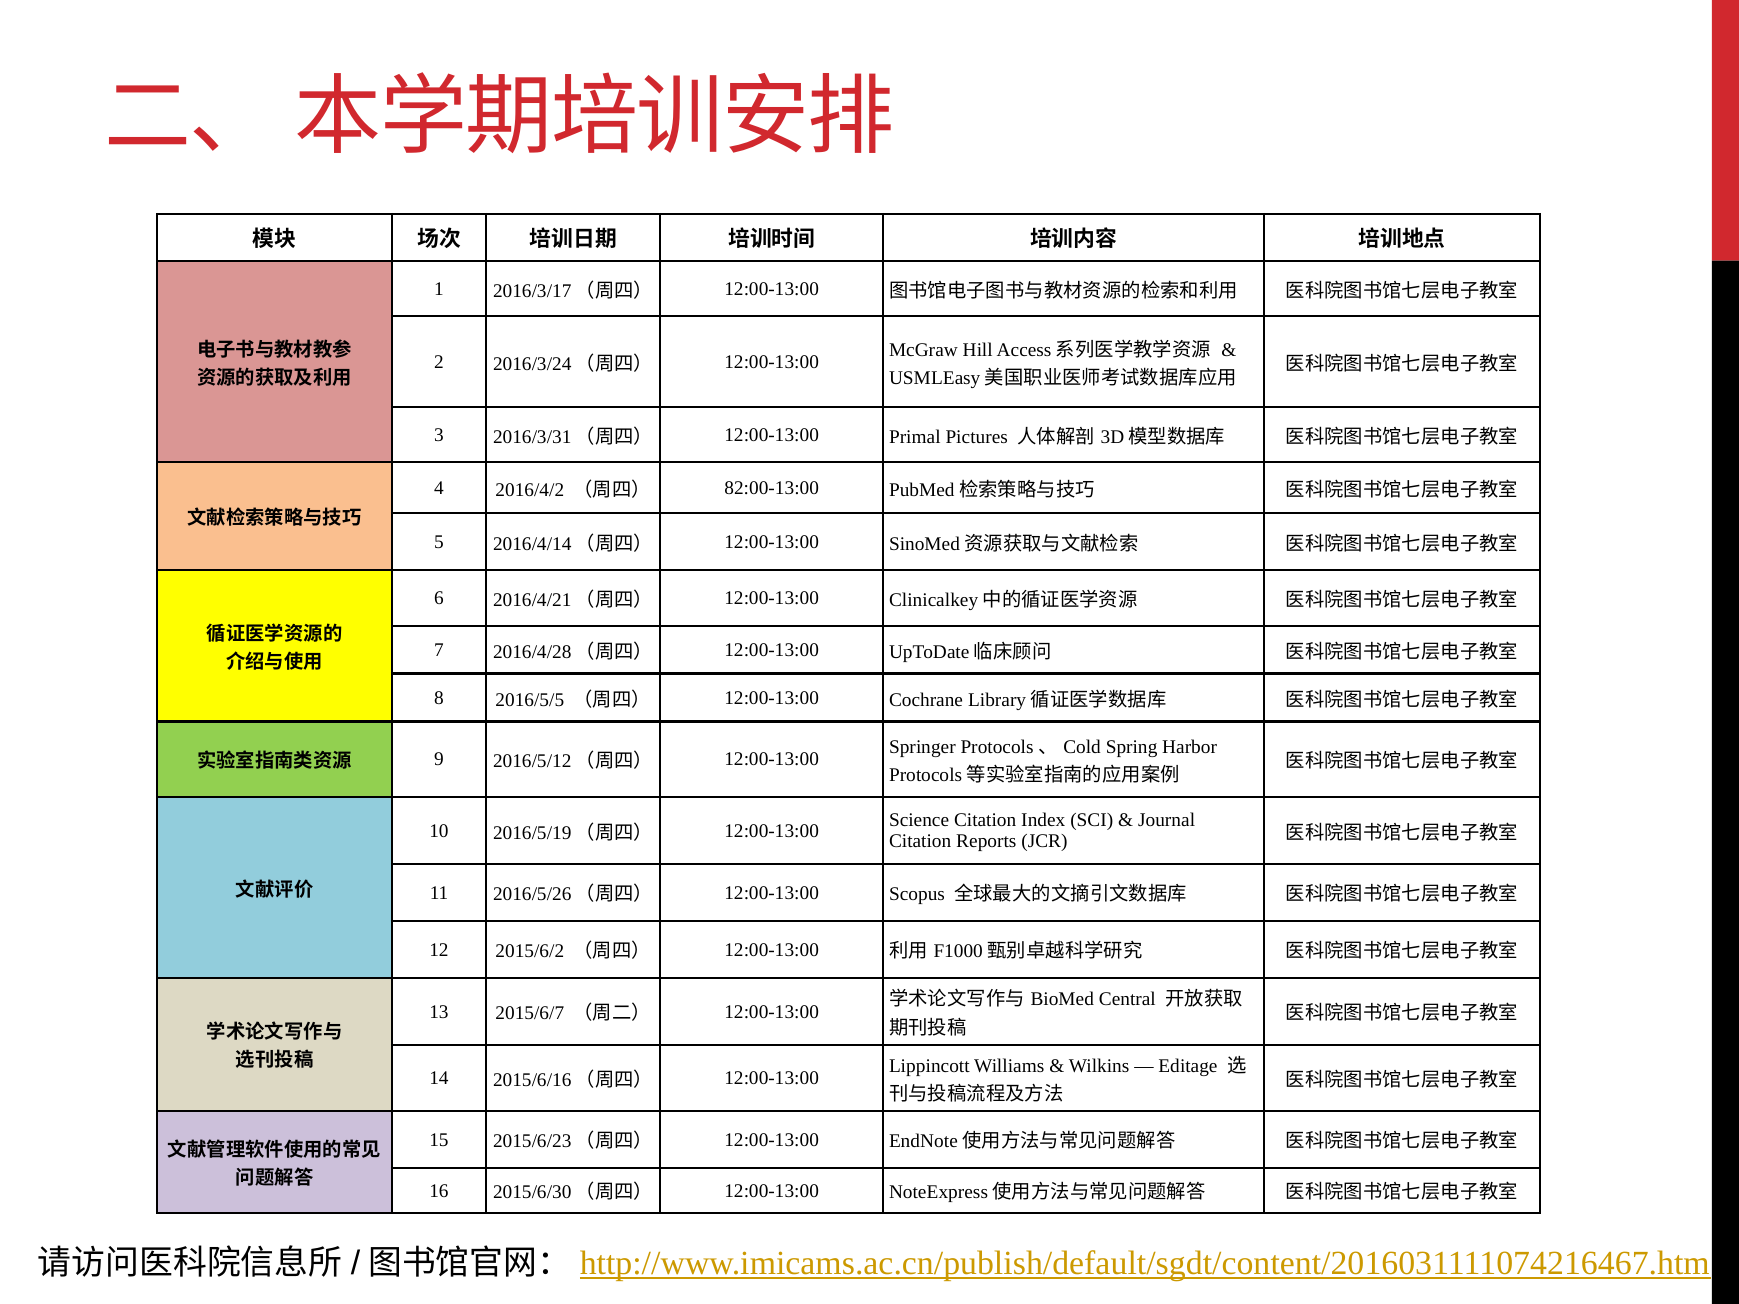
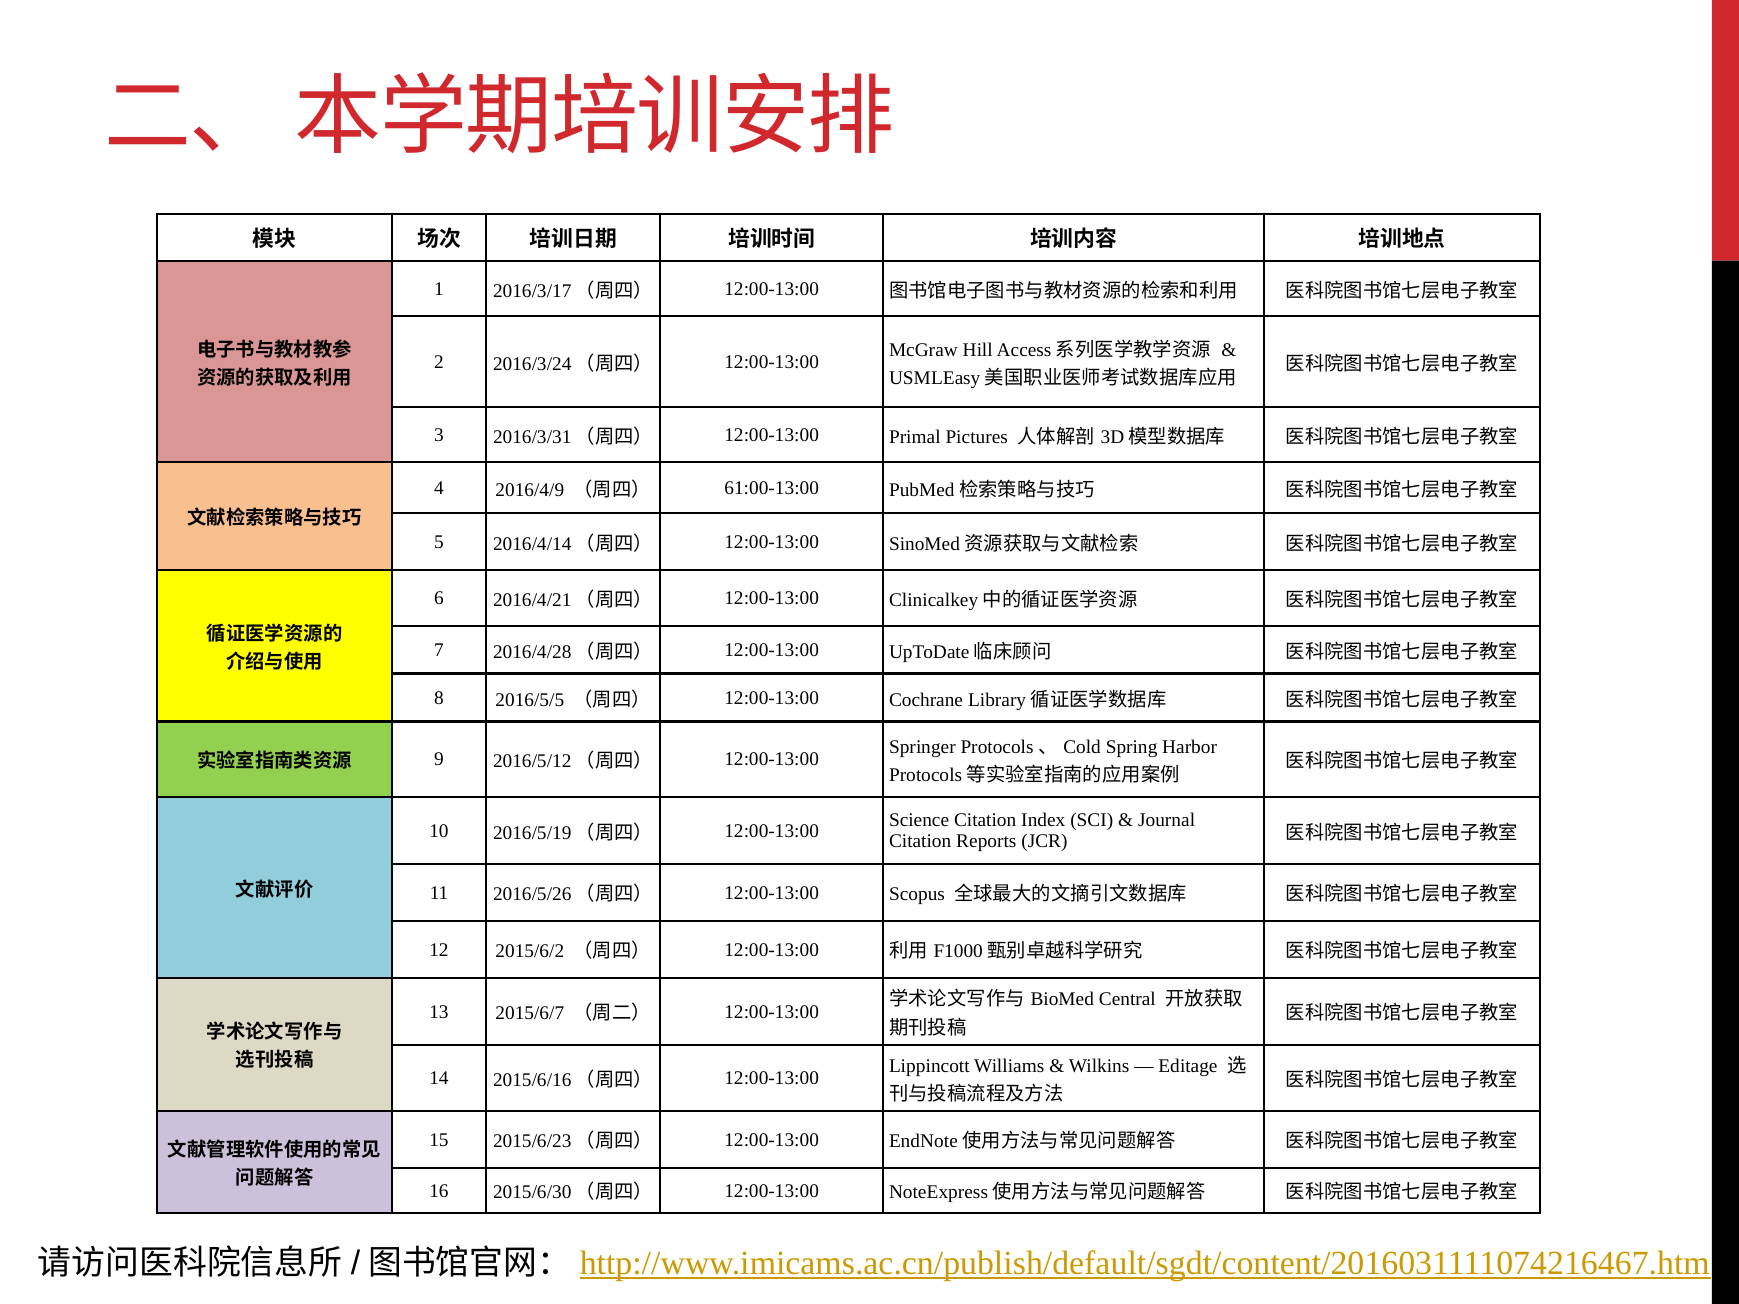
2016/4/2: 2016/4/2 -> 2016/4/9
82:00-13:00: 82:00-13:00 -> 61:00-13:00
